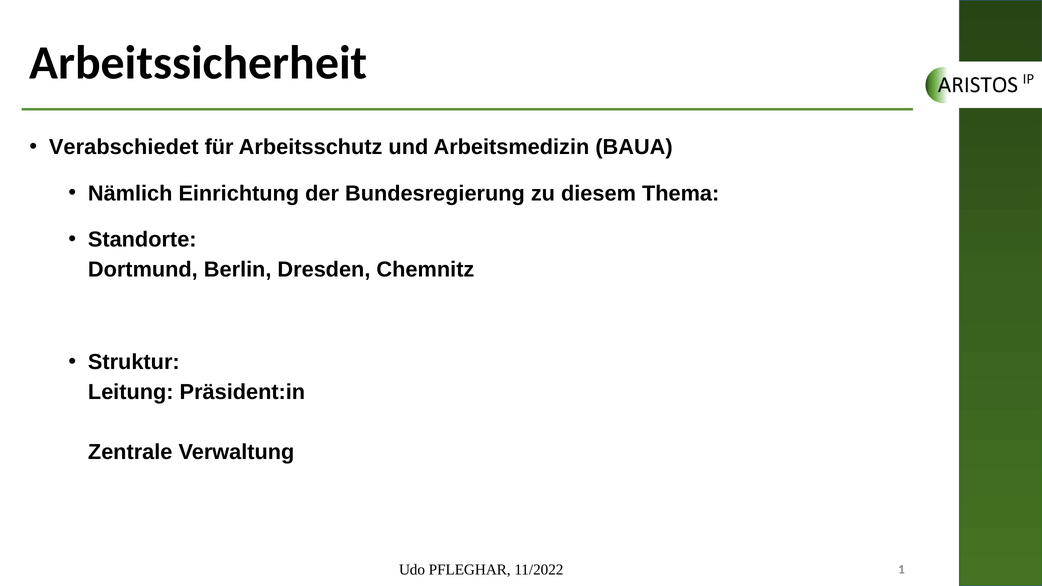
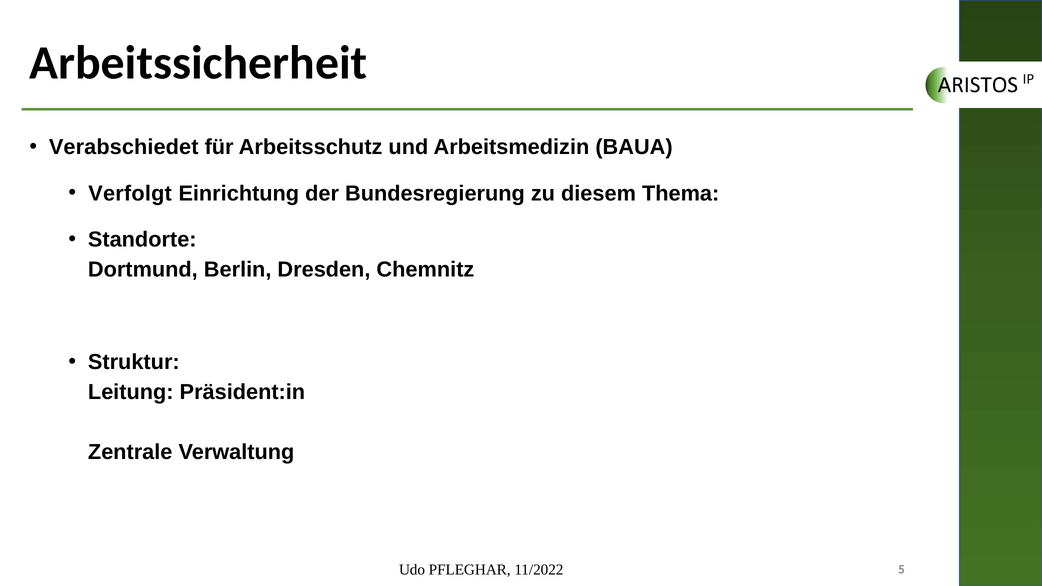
Nämlich: Nämlich -> Verfolgt
1: 1 -> 5
